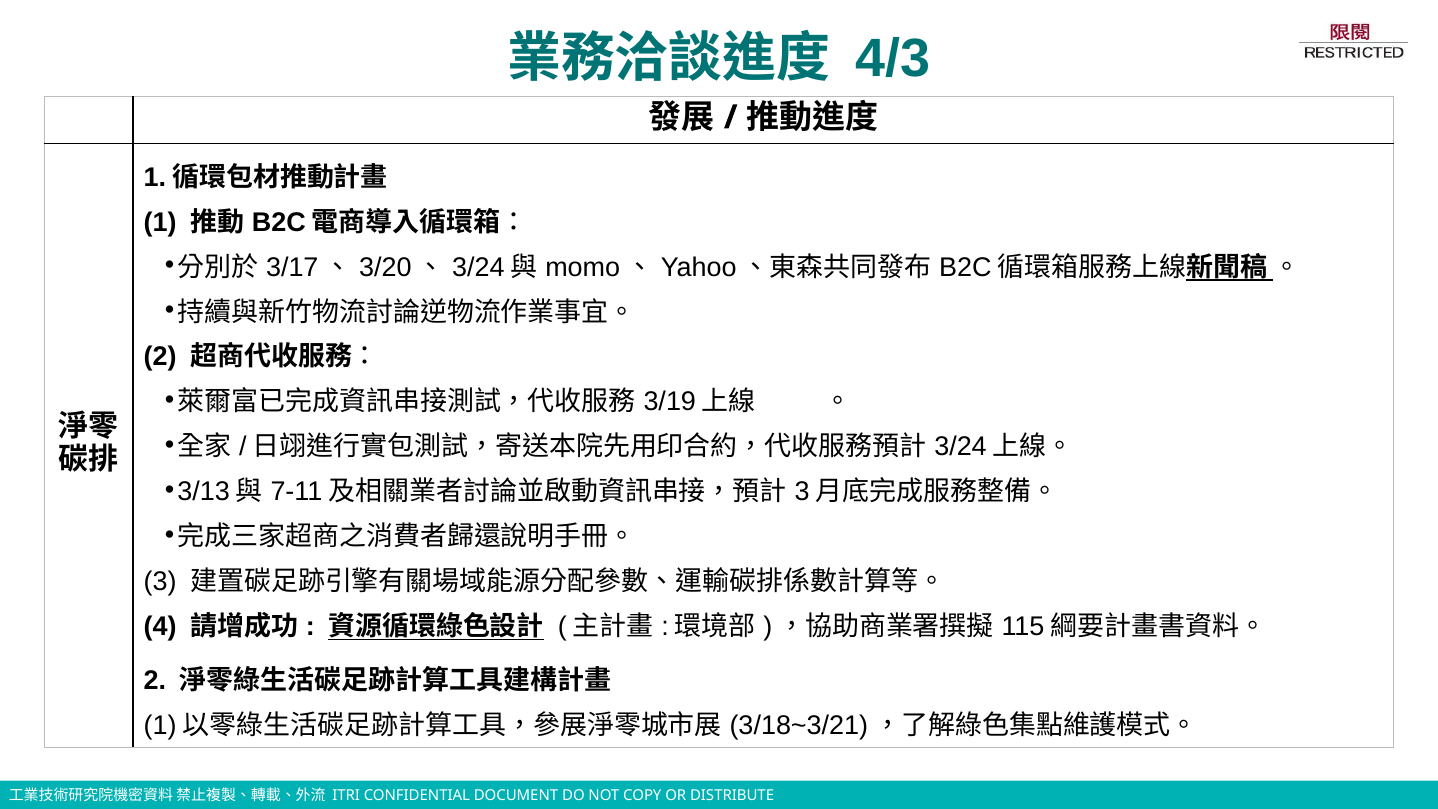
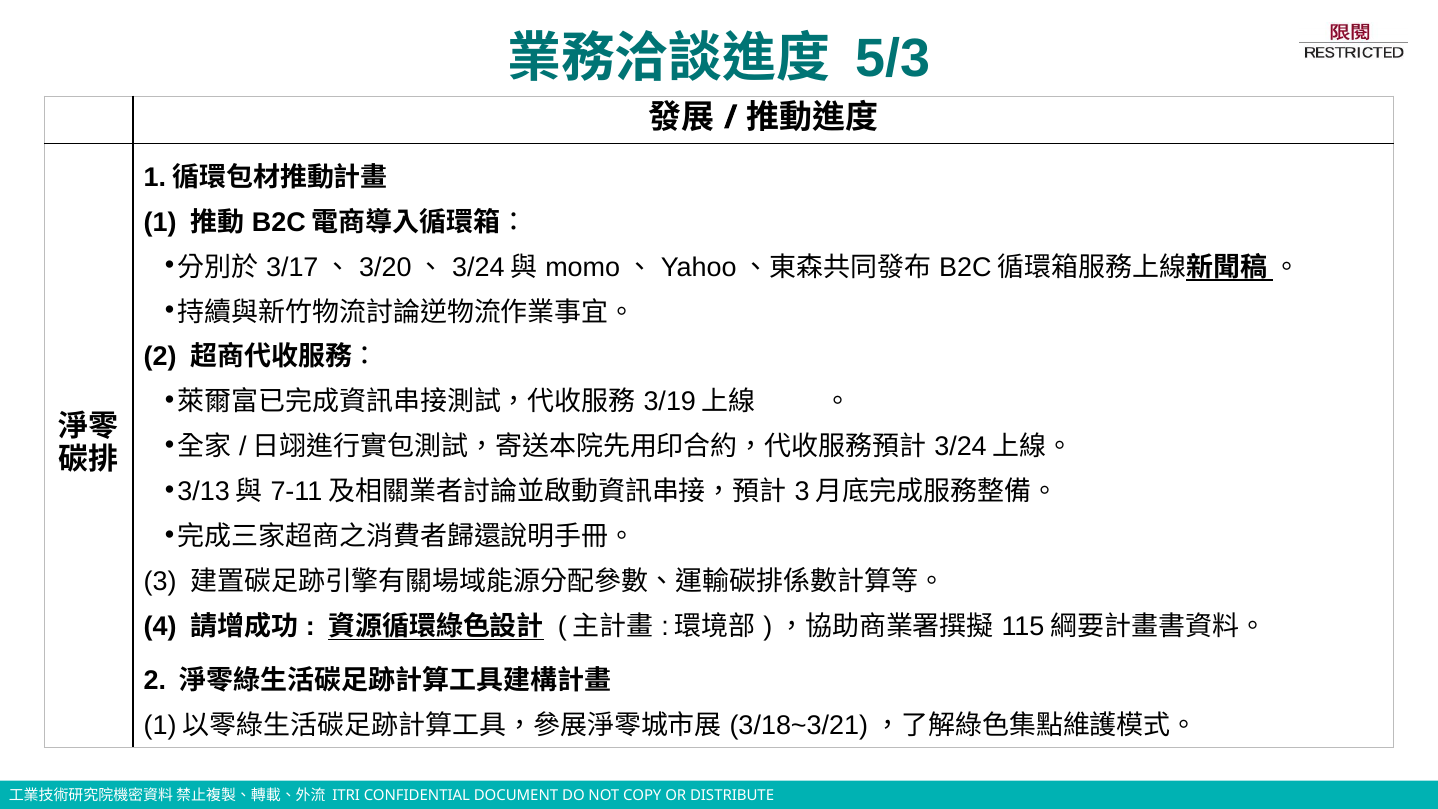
4/3: 4/3 -> 5/3
